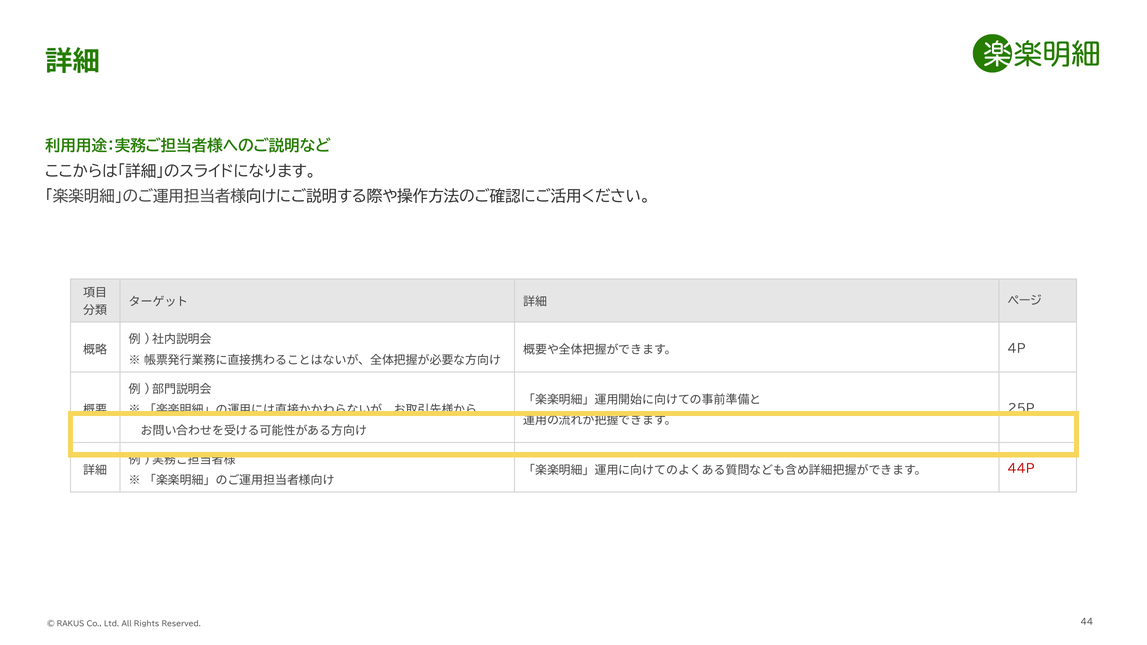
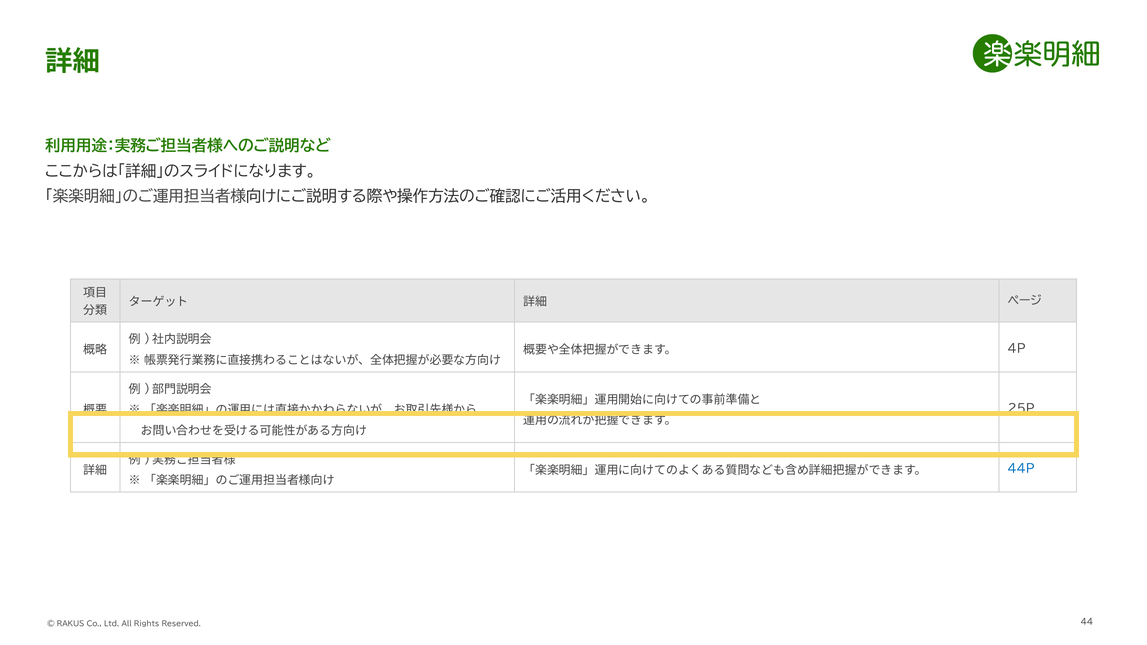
44P colour: red -> blue
